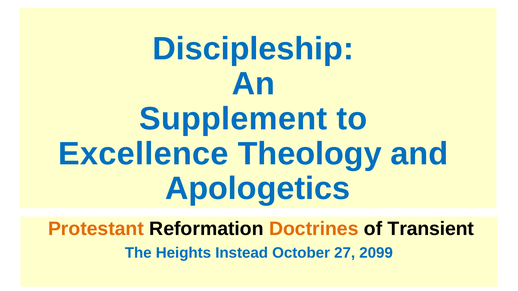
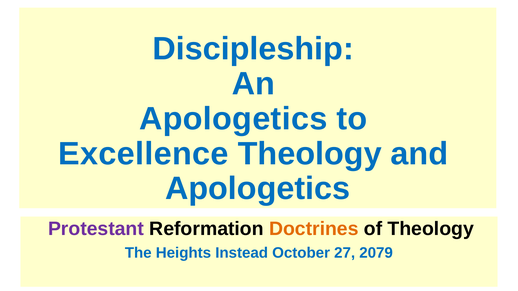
Supplement at (233, 119): Supplement -> Apologetics
Protestant colour: orange -> purple
of Transient: Transient -> Theology
2099: 2099 -> 2079
